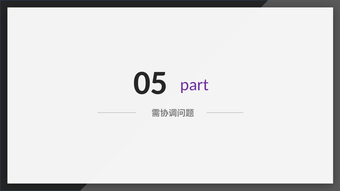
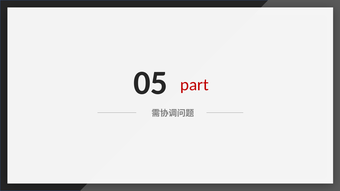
part colour: purple -> red
